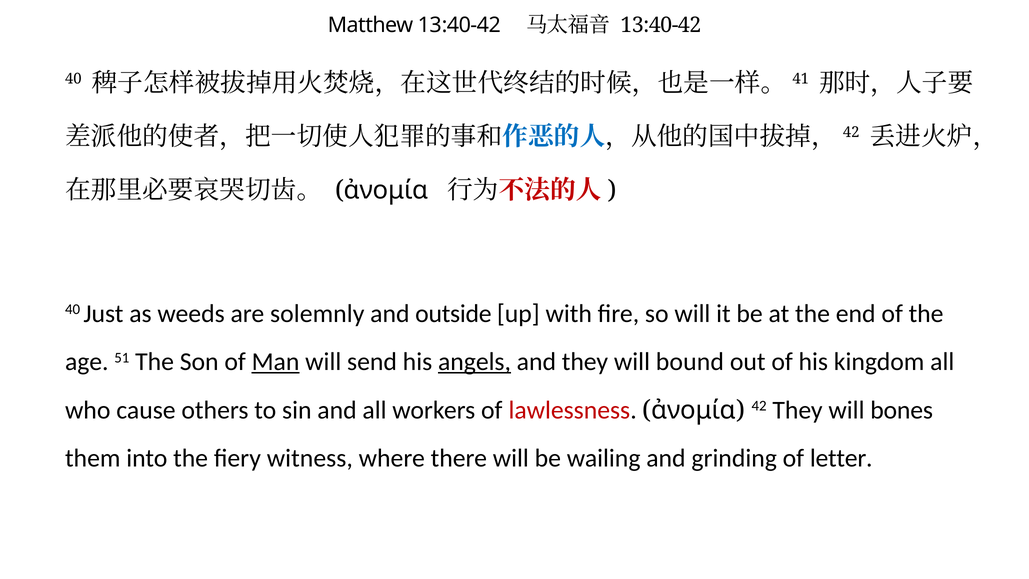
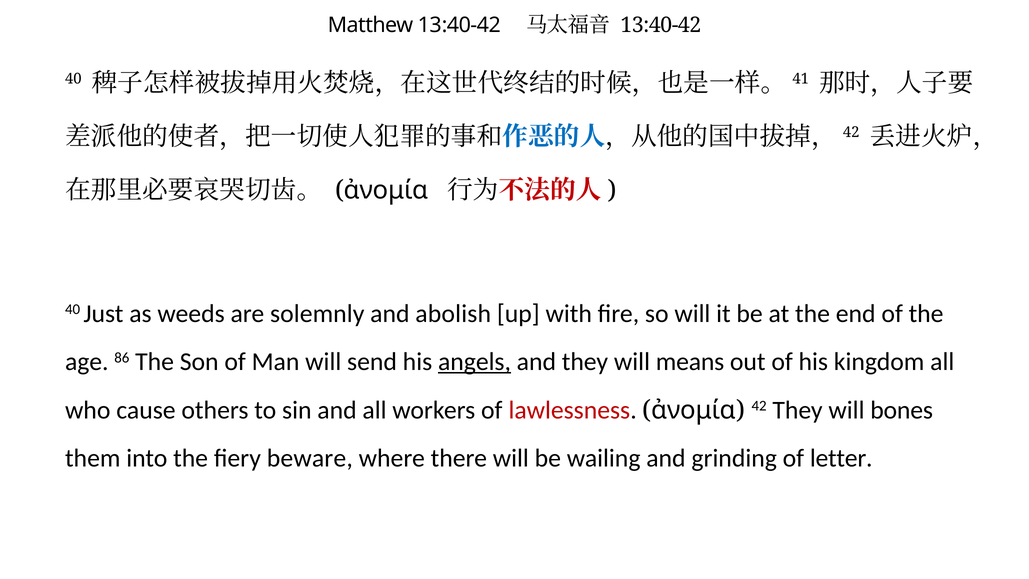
outside: outside -> abolish
51: 51 -> 86
Man underline: present -> none
bound: bound -> means
witness: witness -> beware
